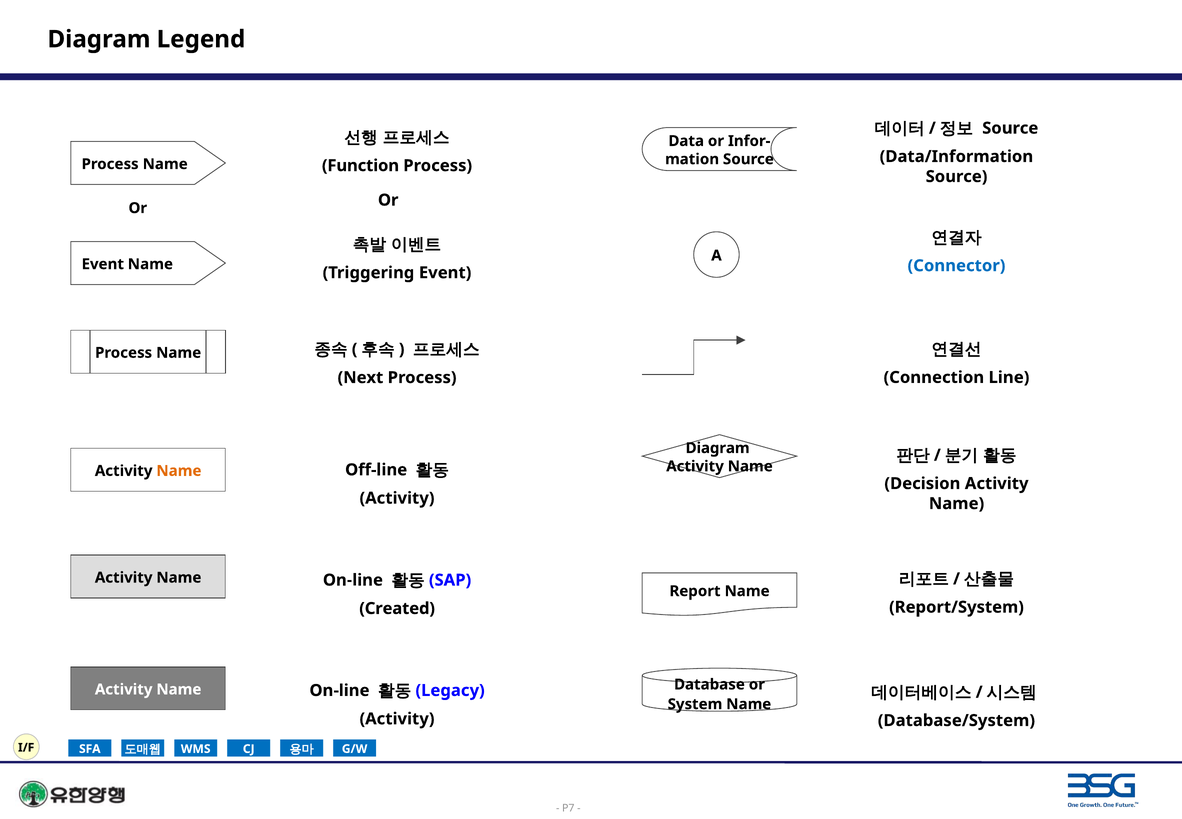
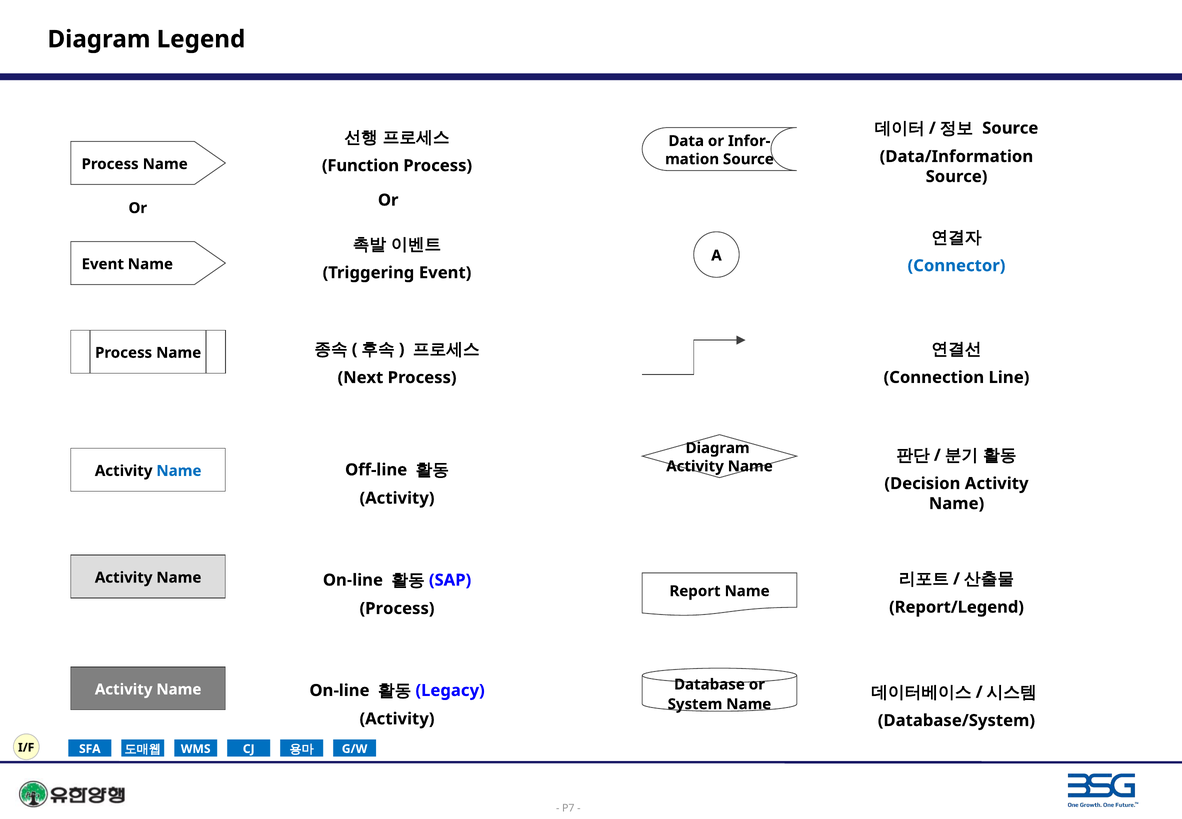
Name at (179, 471) colour: orange -> blue
Report/System: Report/System -> Report/Legend
Created at (397, 608): Created -> Process
